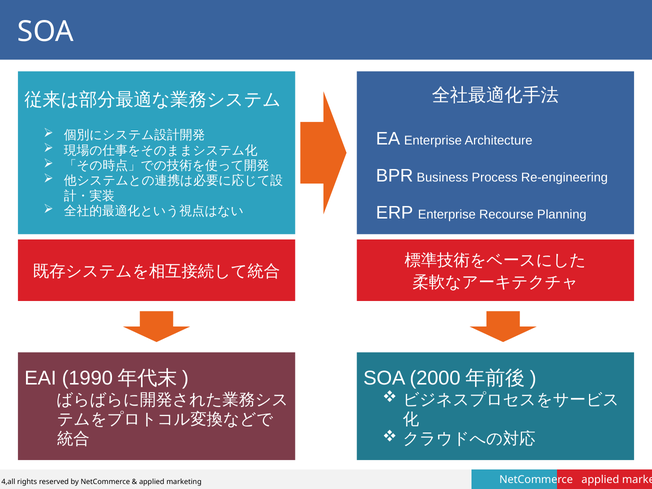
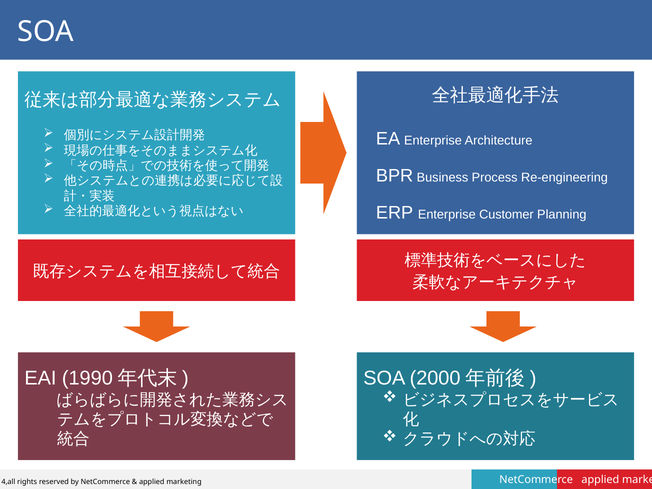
Recourse: Recourse -> Customer
